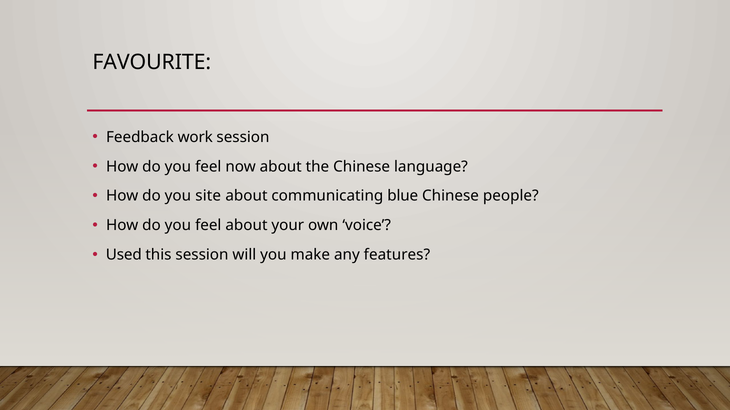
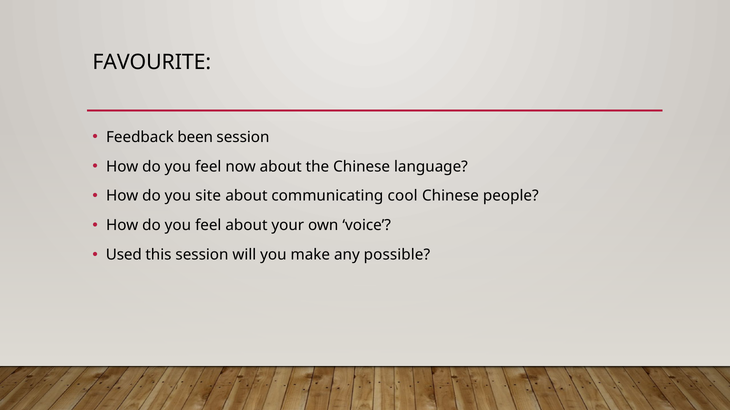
work: work -> been
blue: blue -> cool
features: features -> possible
